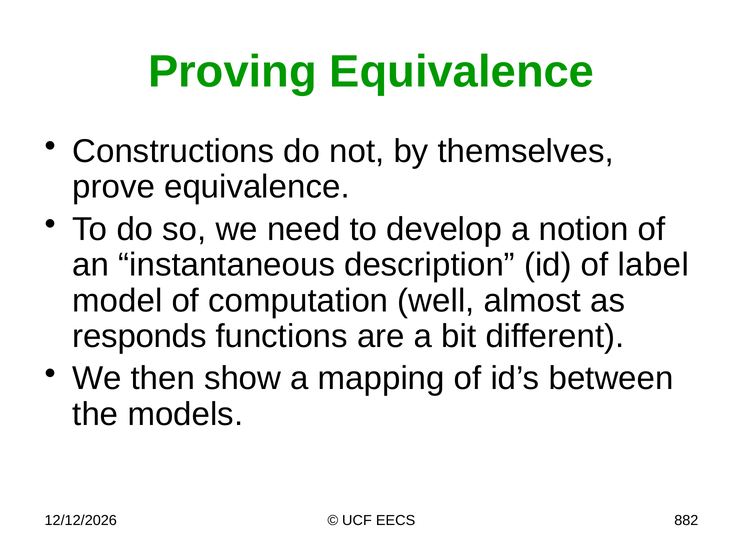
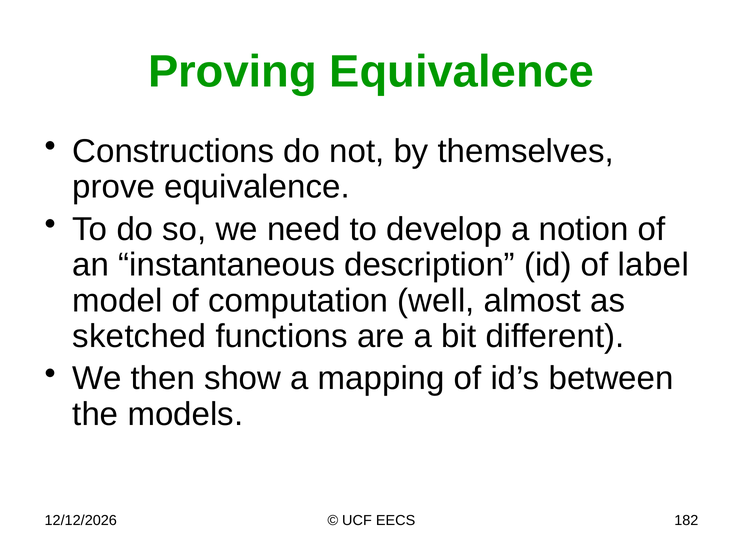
responds: responds -> sketched
882: 882 -> 182
